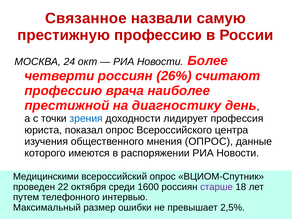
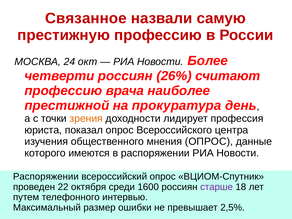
диагностику: диагностику -> прокуратура
зрения colour: blue -> orange
Медицинскими at (46, 177): Медицинскими -> Распоряжении
